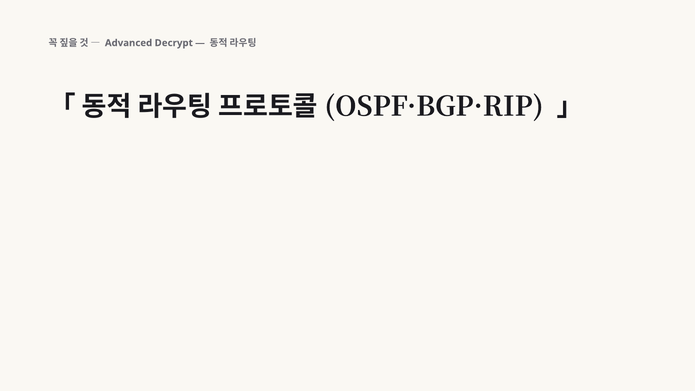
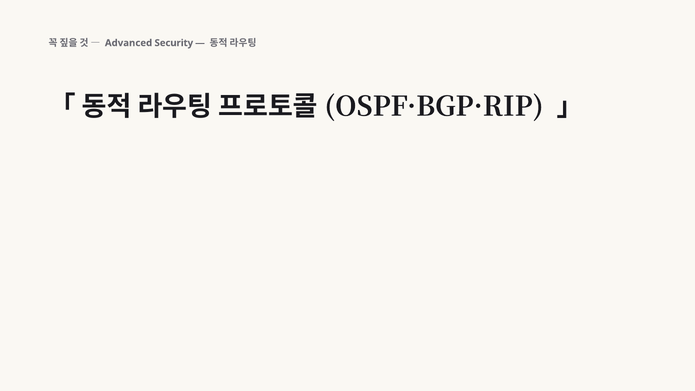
Decrypt: Decrypt -> Security
